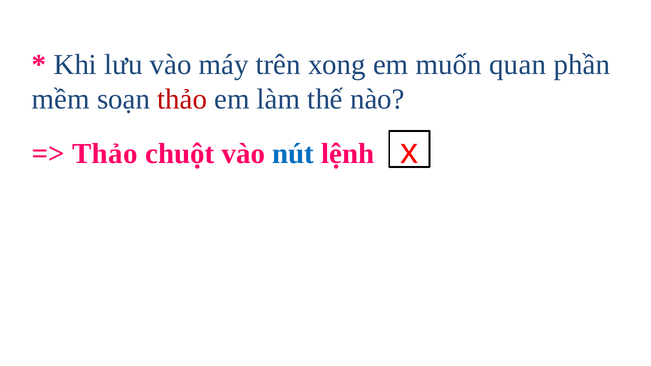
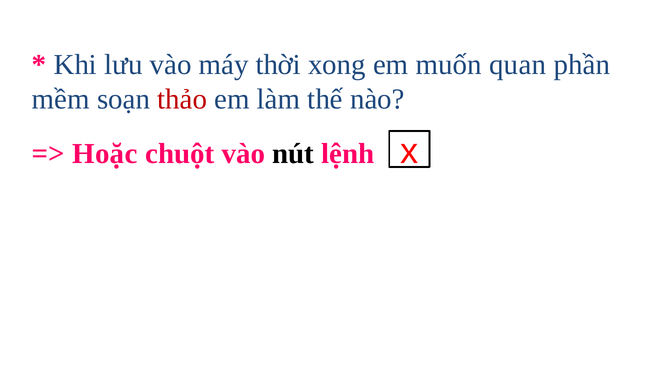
trên: trên -> thời
Thảo at (105, 154): Thảo -> Hoặc
nút colour: blue -> black
